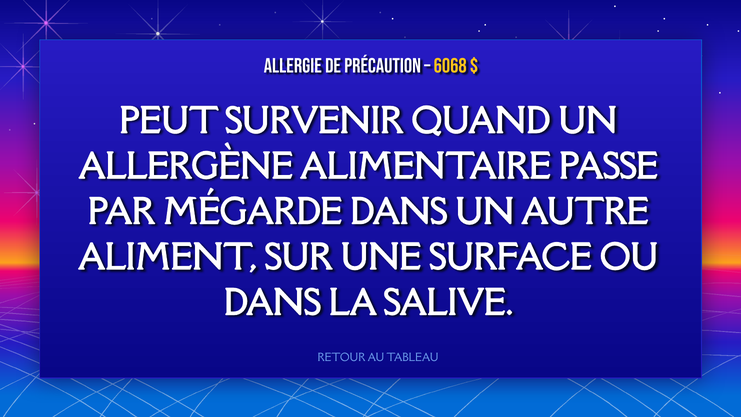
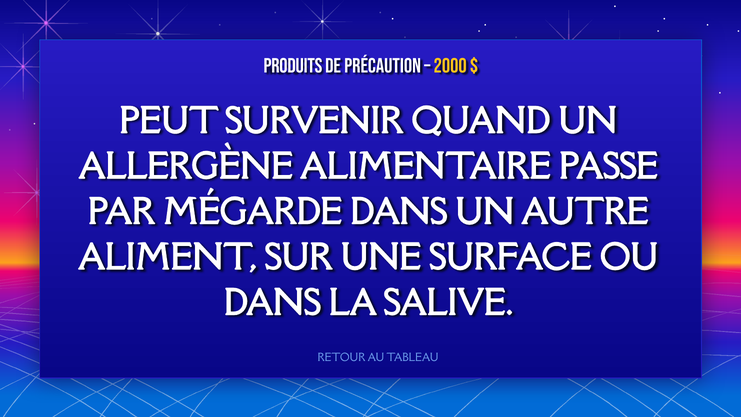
ALLERGIE: ALLERGIE -> PRODUITS
6068: 6068 -> 2000
